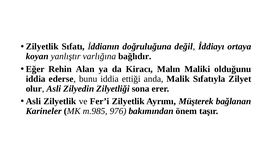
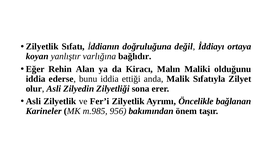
Müşterek: Müşterek -> Öncelikle
976: 976 -> 956
